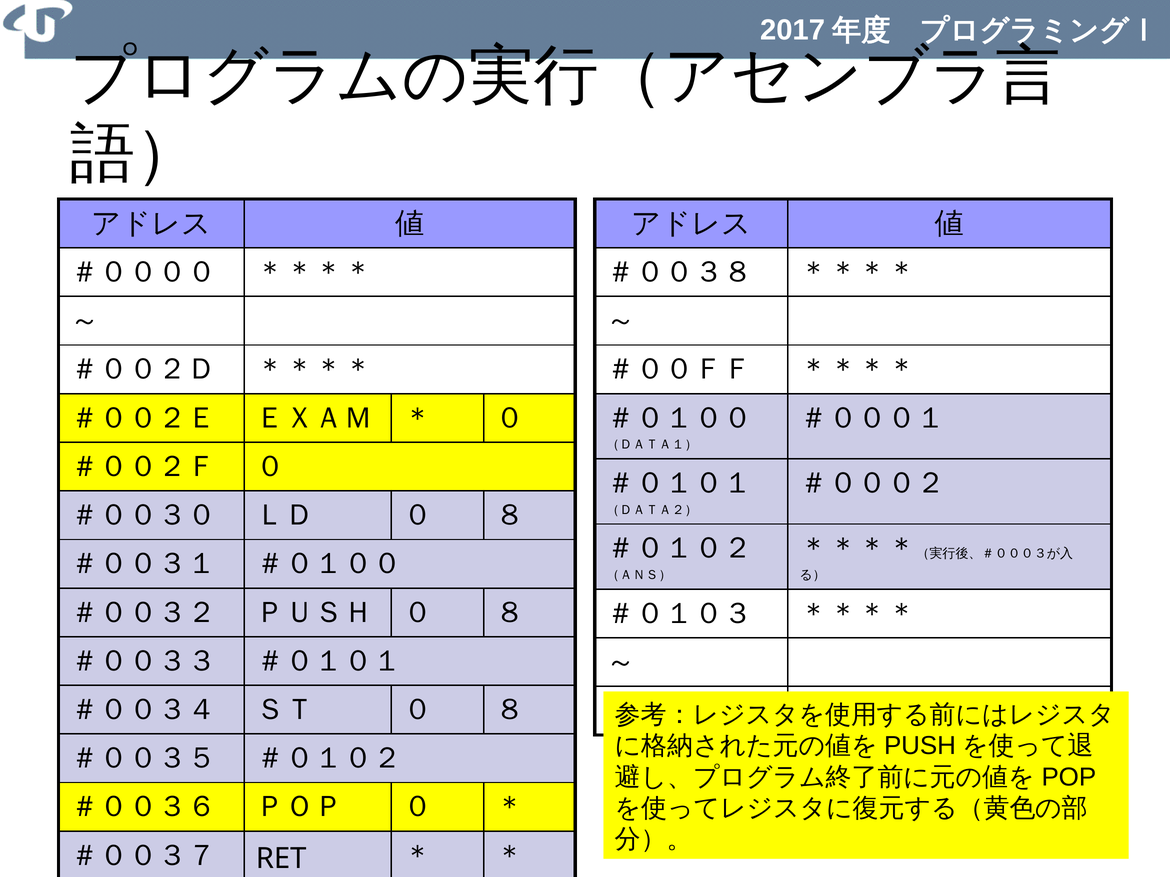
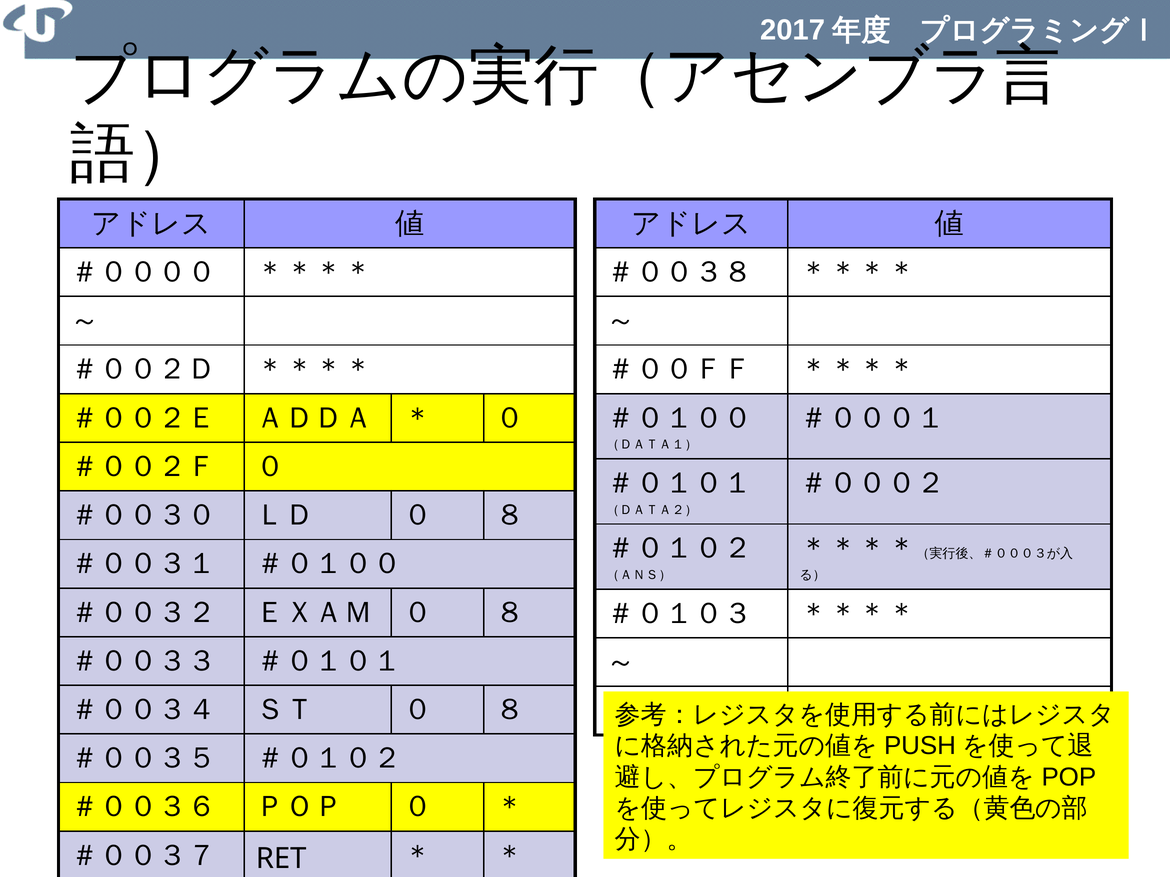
ＥＸＡＭ: ＥＸＡＭ -> ＡＤＤＡ
ＰＵＳＨ: ＰＵＳＨ -> ＥＸＡＭ
